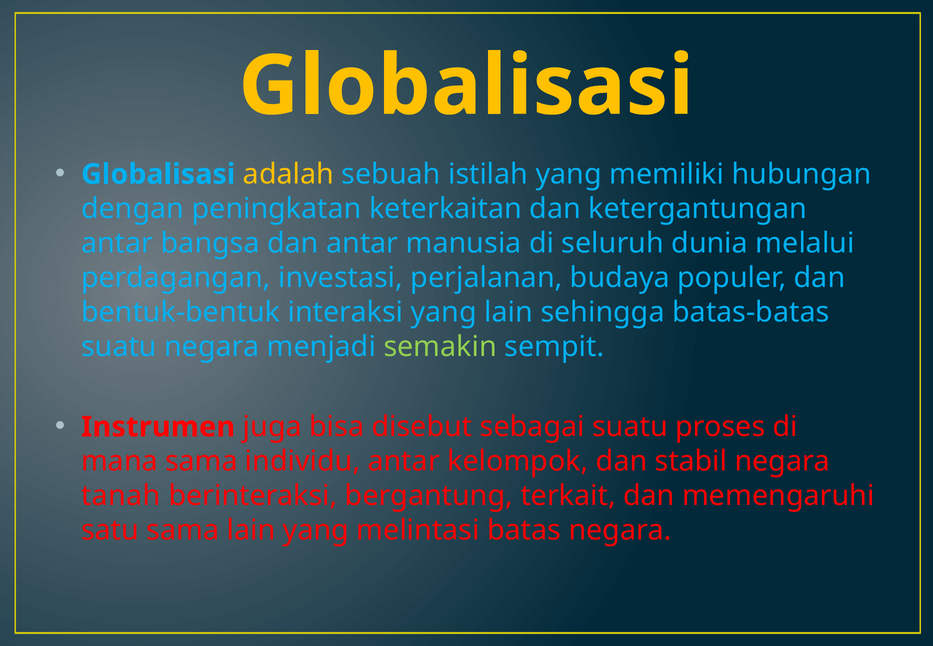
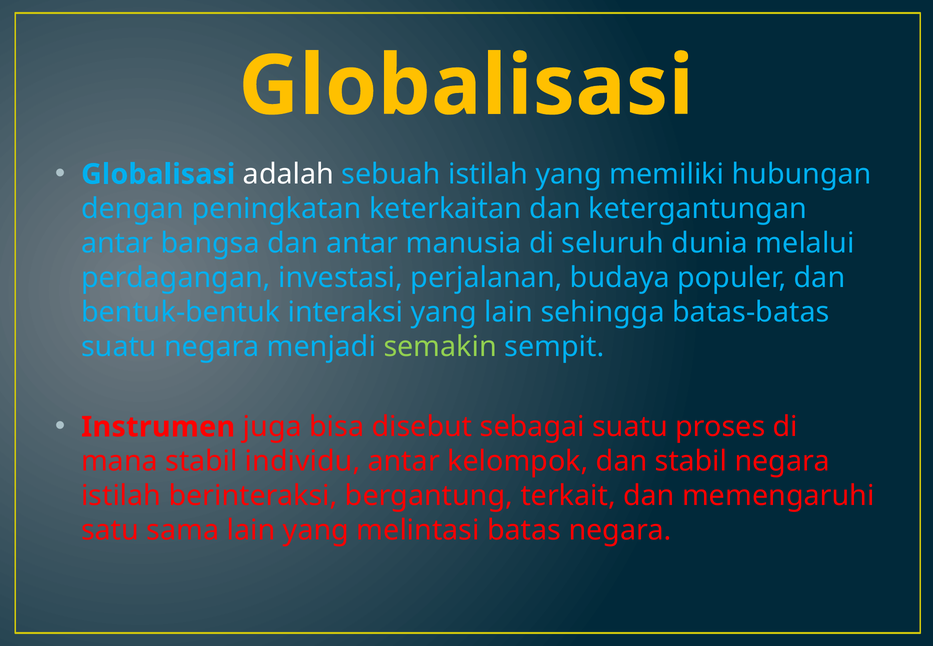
adalah colour: yellow -> white
mana sama: sama -> stabil
tanah at (121, 496): tanah -> istilah
